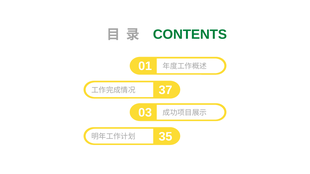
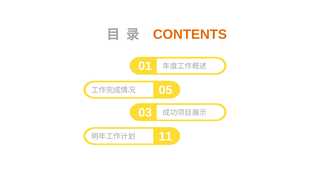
CONTENTS colour: green -> orange
37: 37 -> 05
35: 35 -> 11
